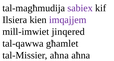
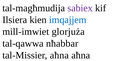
imqajjem colour: purple -> blue
jinqered: jinqered -> glorjuża
għamlet: għamlet -> nħabbar
